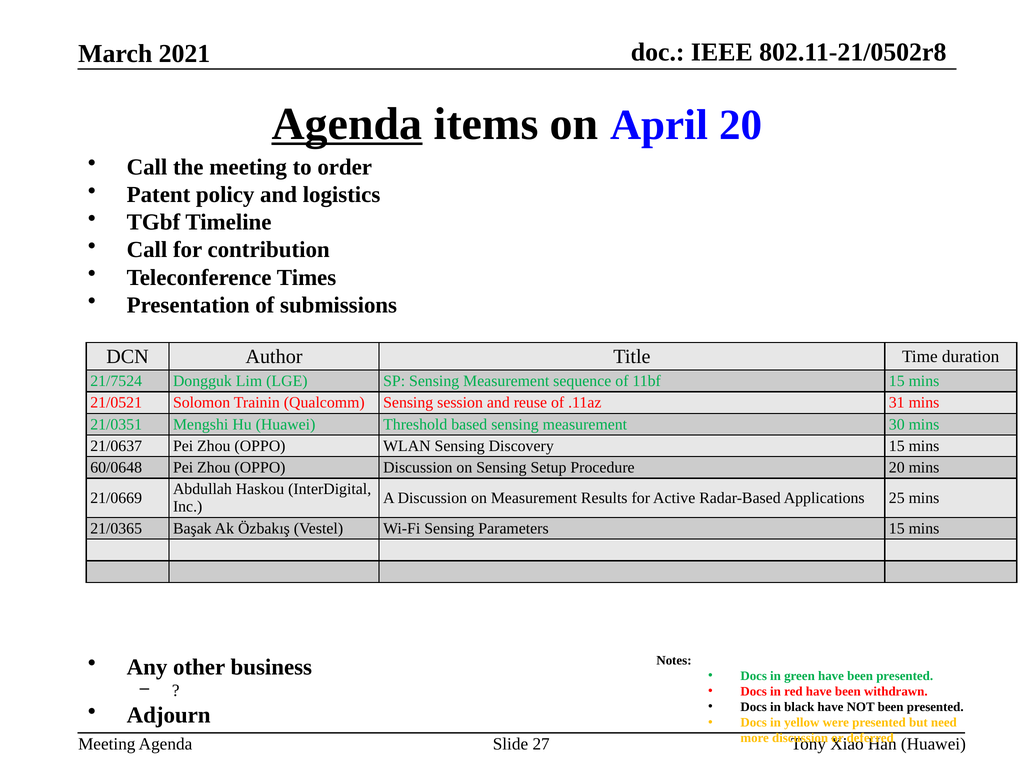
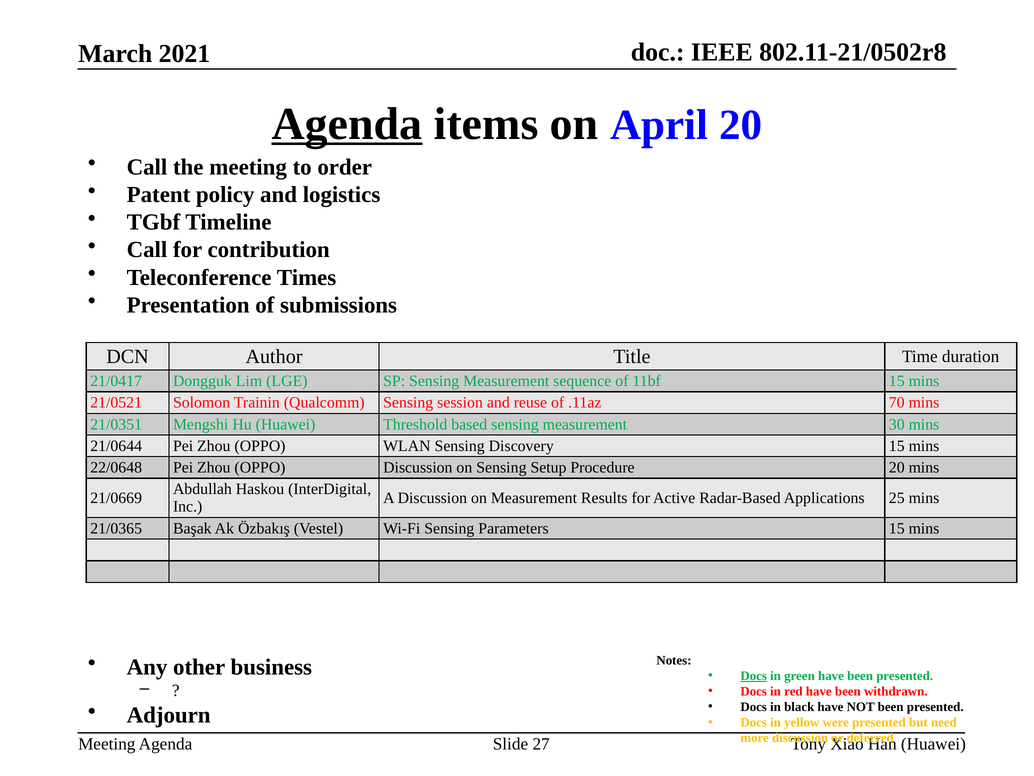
21/7524: 21/7524 -> 21/0417
31: 31 -> 70
21/0637: 21/0637 -> 21/0644
60/0648: 60/0648 -> 22/0648
Docs at (754, 676) underline: none -> present
